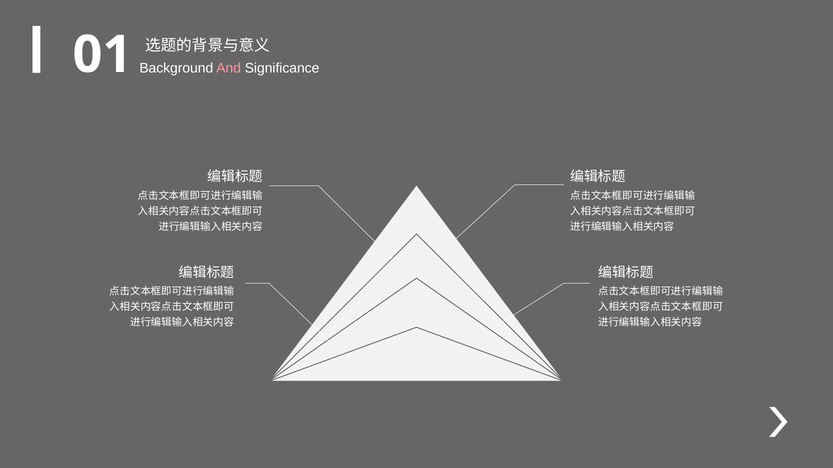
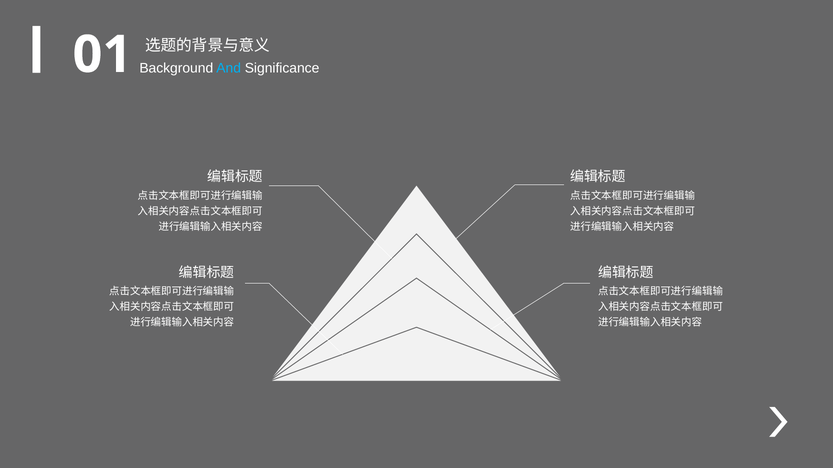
And colour: pink -> light blue
